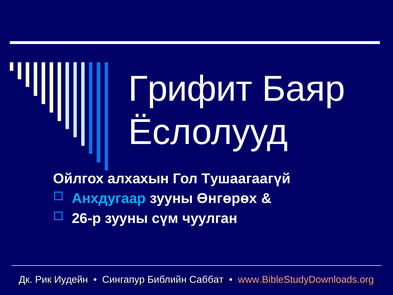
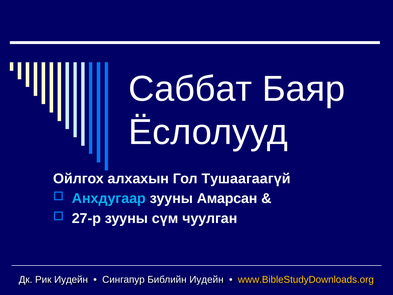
Грифит: Грифит -> Саббат
Өнгөрөх: Өнгөрөх -> Амарсан
26-р: 26-р -> 27-р
Библийн Саббат: Саббат -> Иудейн
www.BibleStudyDownloads.org colour: pink -> yellow
